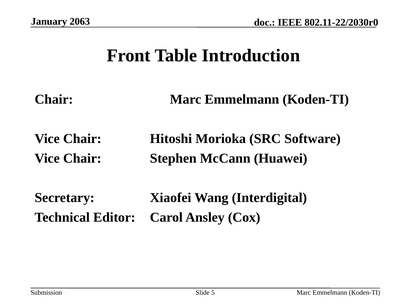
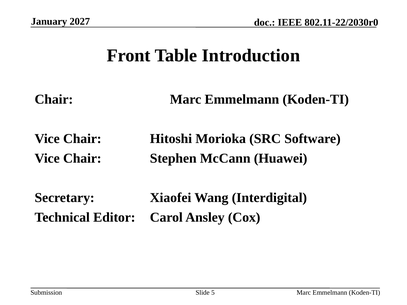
2063: 2063 -> 2027
